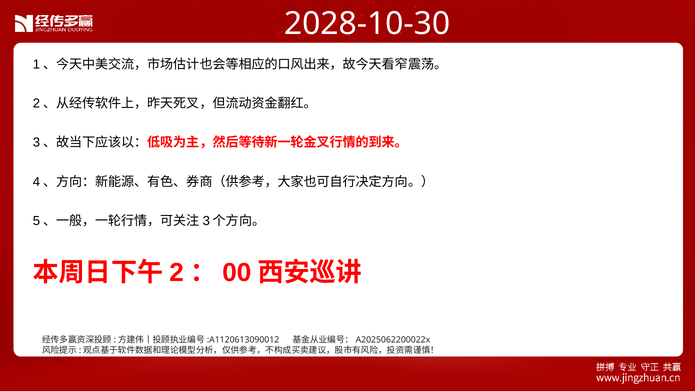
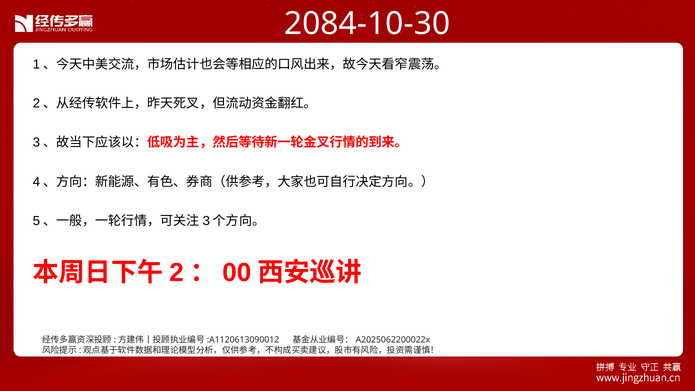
2028-10-30: 2028-10-30 -> 2084-10-30
